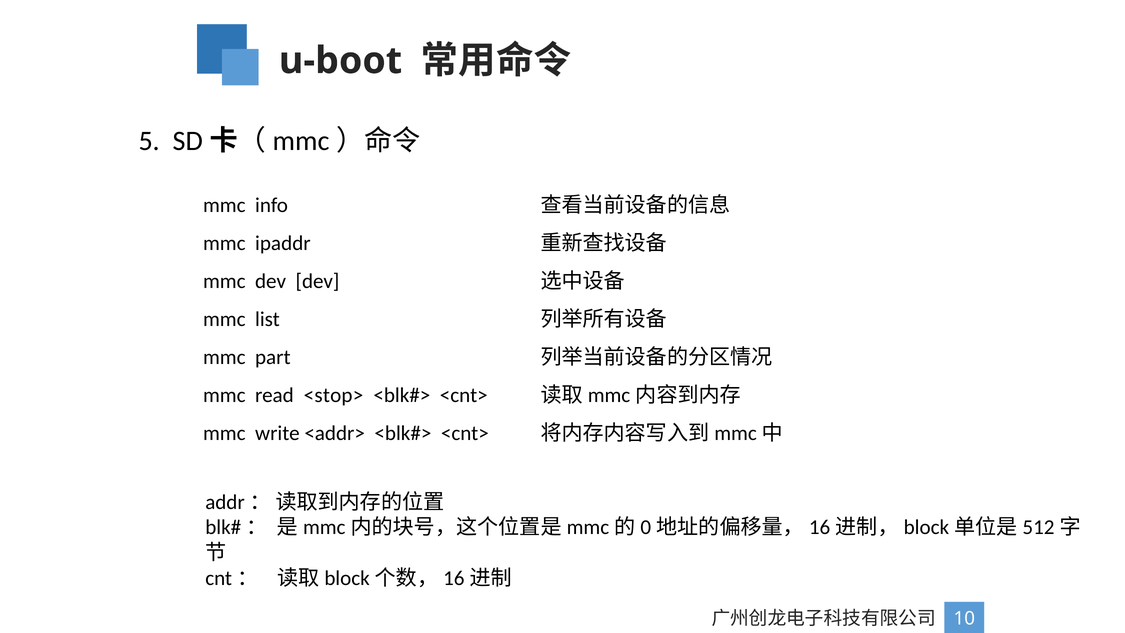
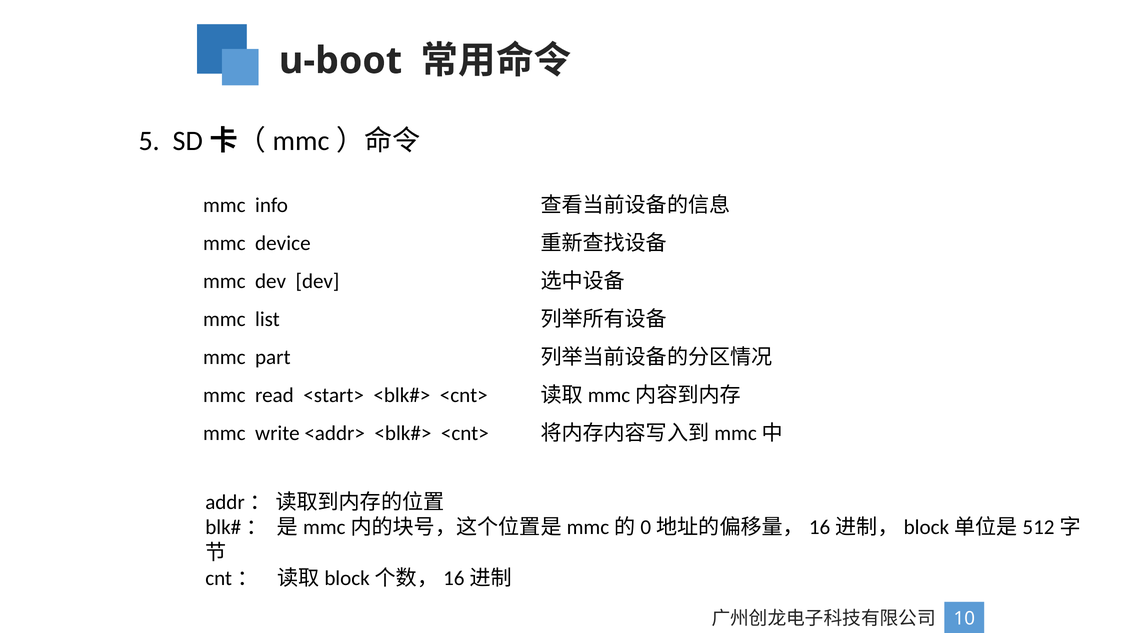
ipaddr: ipaddr -> device
<stop>: <stop> -> <start>
